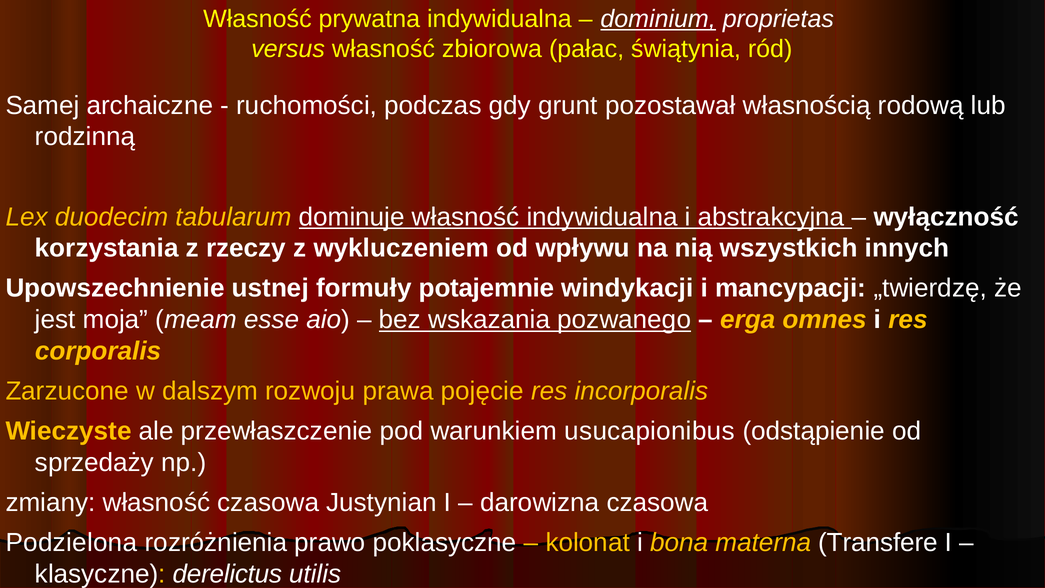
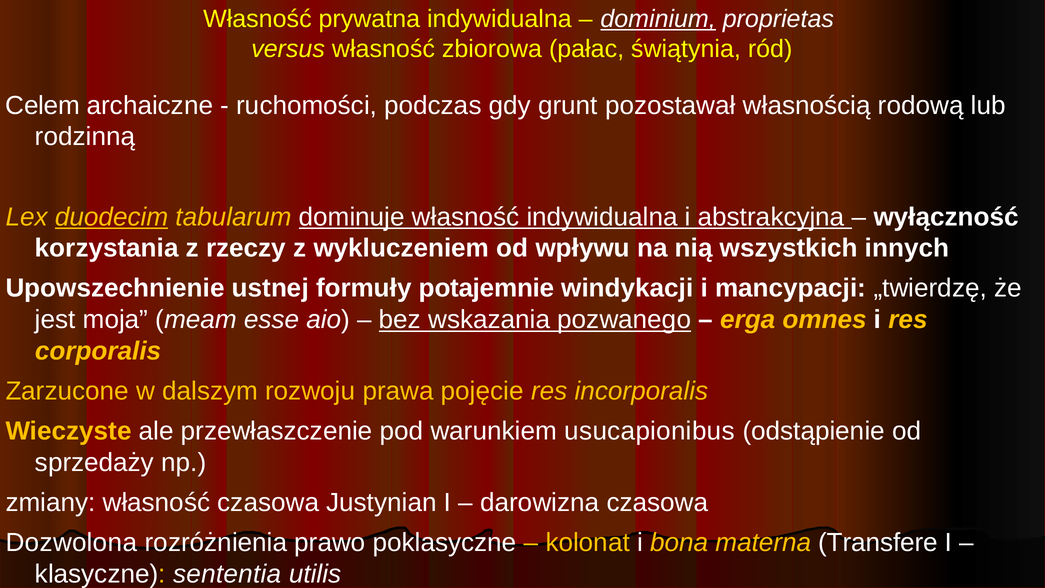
Samej: Samej -> Celem
duodecim underline: none -> present
Podzielona: Podzielona -> Dozwolona
derelictus: derelictus -> sententia
